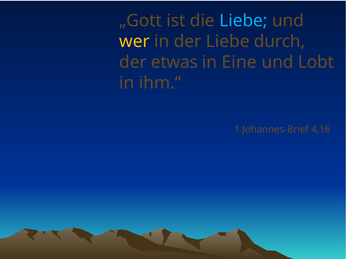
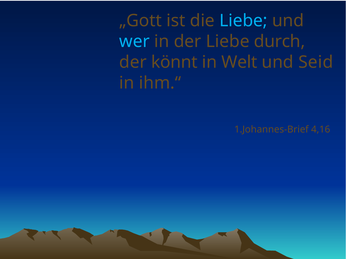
wer colour: yellow -> light blue
etwas: etwas -> könnt
Eine: Eine -> Welt
Lobt: Lobt -> Seid
